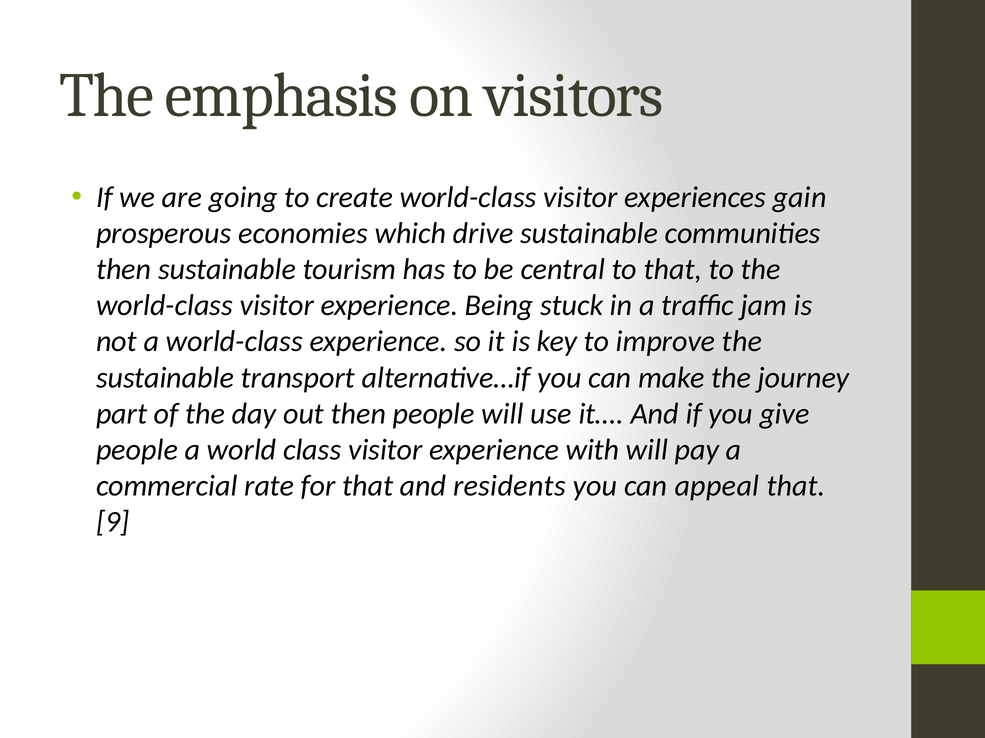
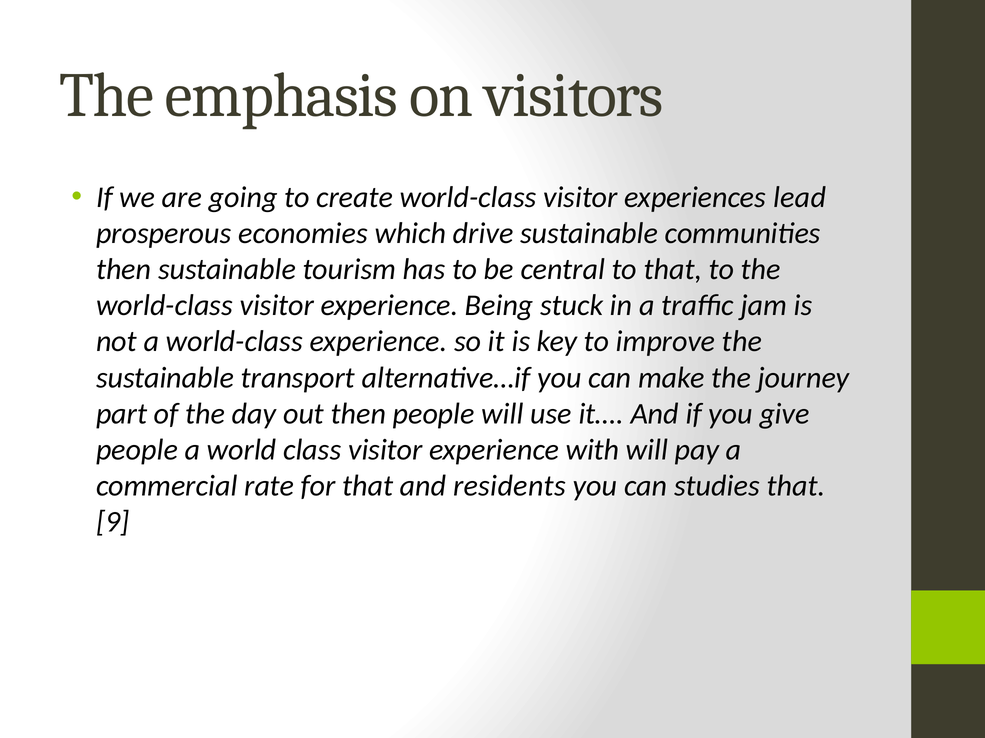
gain: gain -> lead
appeal: appeal -> studies
